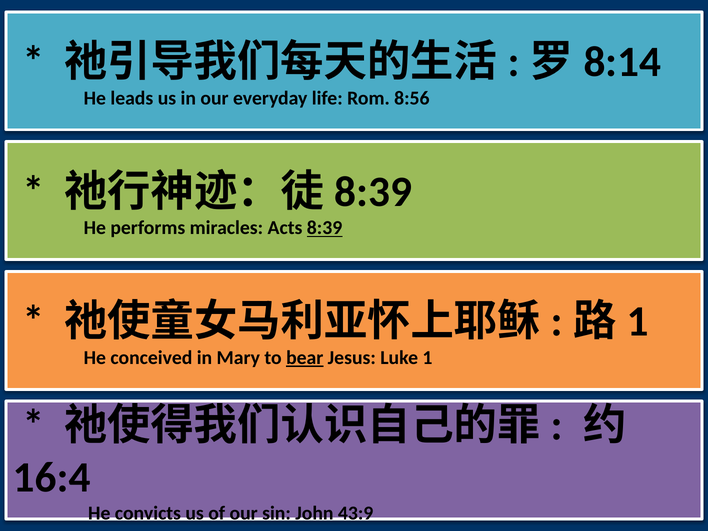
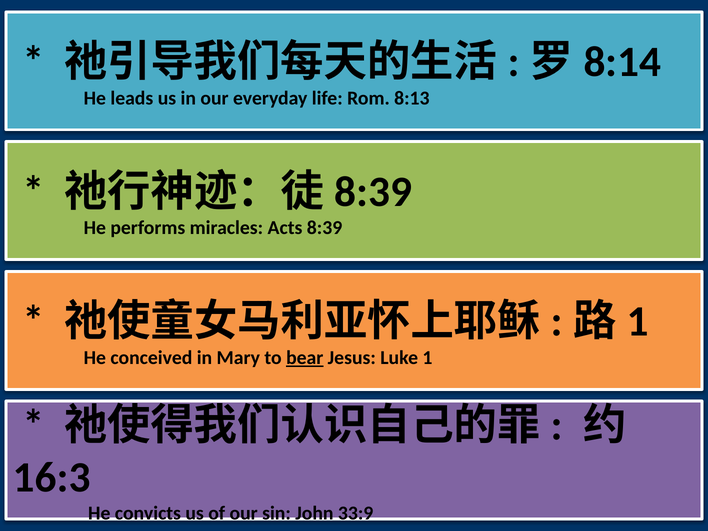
8:56: 8:56 -> 8:13
8:39 underline: present -> none
16:4: 16:4 -> 16:3
43:9: 43:9 -> 33:9
